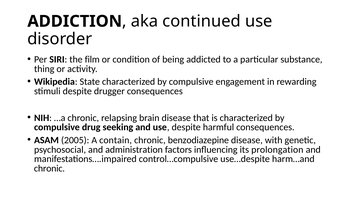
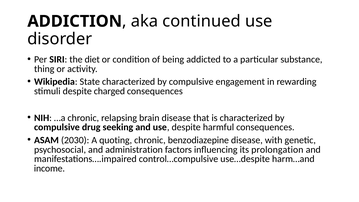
film: film -> diet
drugger: drugger -> charged
2005: 2005 -> 2030
contain: contain -> quoting
chronic at (49, 168): chronic -> income
